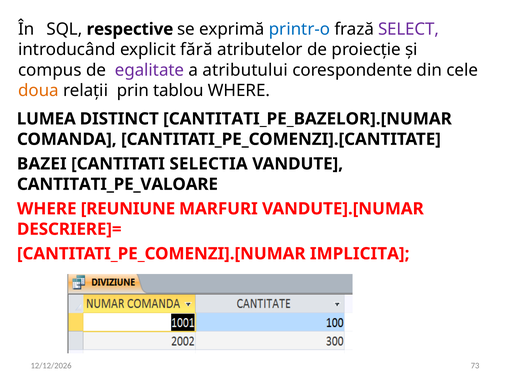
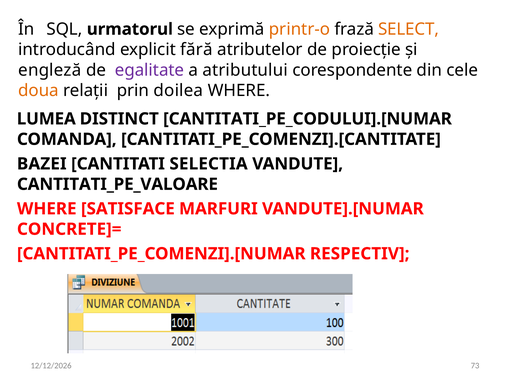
respective: respective -> urmatorul
printr-o colour: blue -> orange
SELECT colour: purple -> orange
compus: compus -> engleză
tablou: tablou -> doilea
CANTITATI_PE_BAZELOR].[NUMAR: CANTITATI_PE_BAZELOR].[NUMAR -> CANTITATI_PE_CODULUI].[NUMAR
REUNIUNE: REUNIUNE -> SATISFACE
DESCRIERE]=: DESCRIERE]= -> CONCRETE]=
IMPLICITA: IMPLICITA -> RESPECTIV
